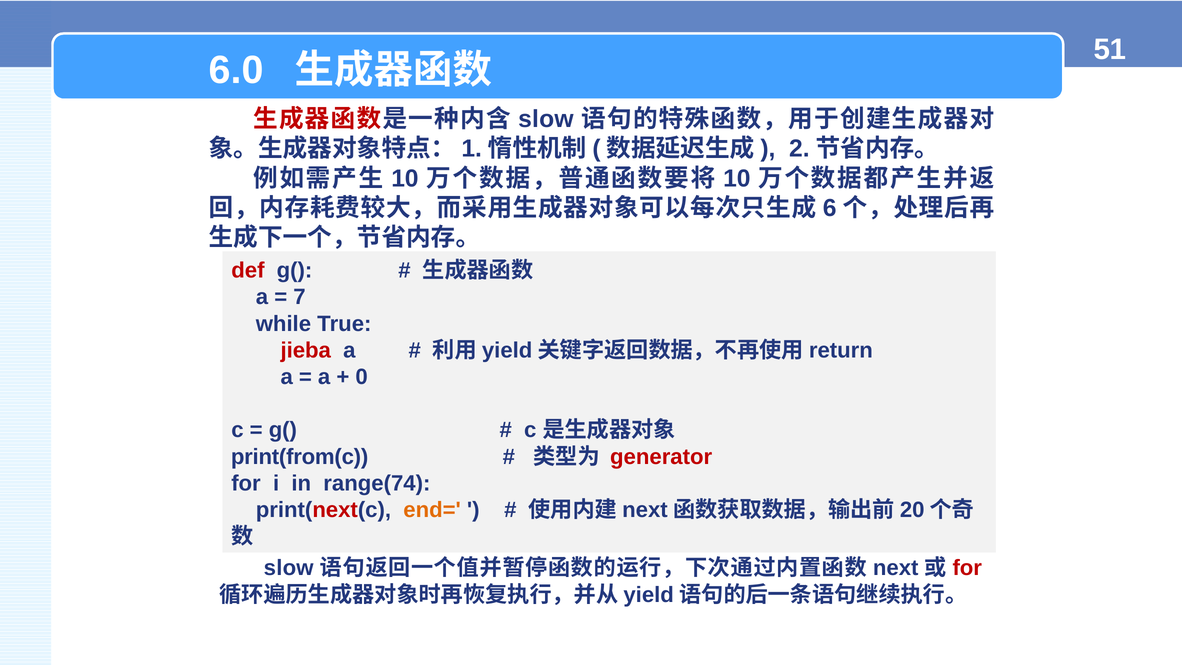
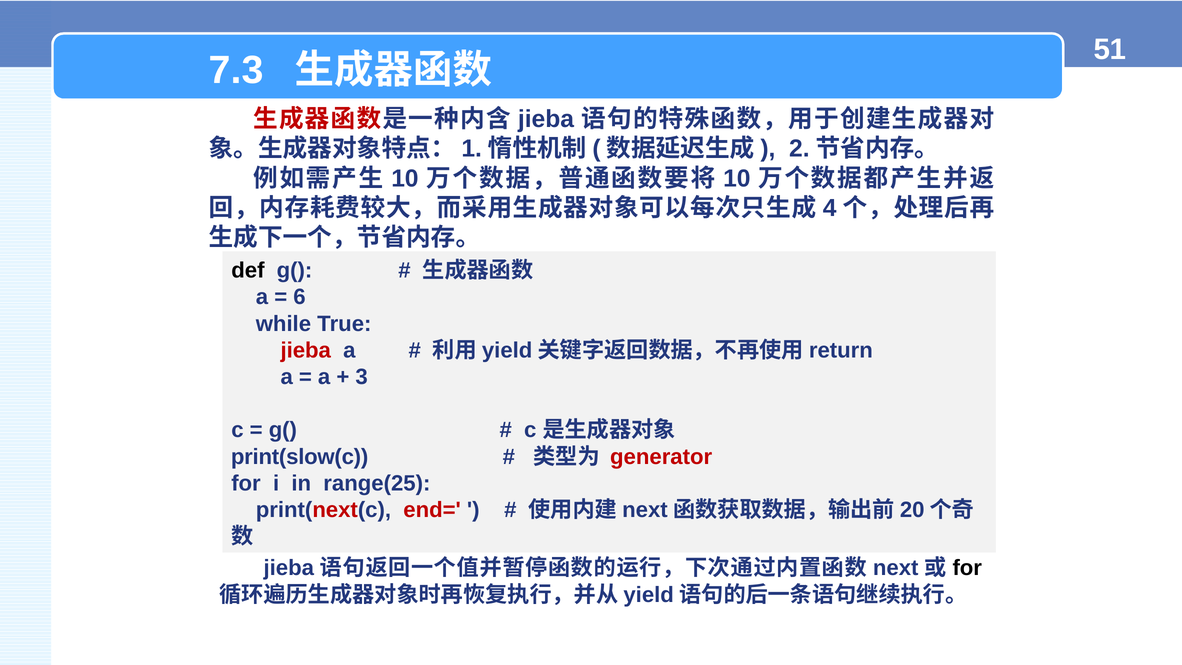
6.0: 6.0 -> 7.3
slow at (546, 119): slow -> jieba
6: 6 -> 4
def colour: red -> black
7: 7 -> 6
0: 0 -> 3
print(from(c: print(from(c -> print(slow(c
range(74: range(74 -> range(25
end= colour: orange -> red
slow at (289, 568): slow -> jieba
for at (967, 568) colour: red -> black
